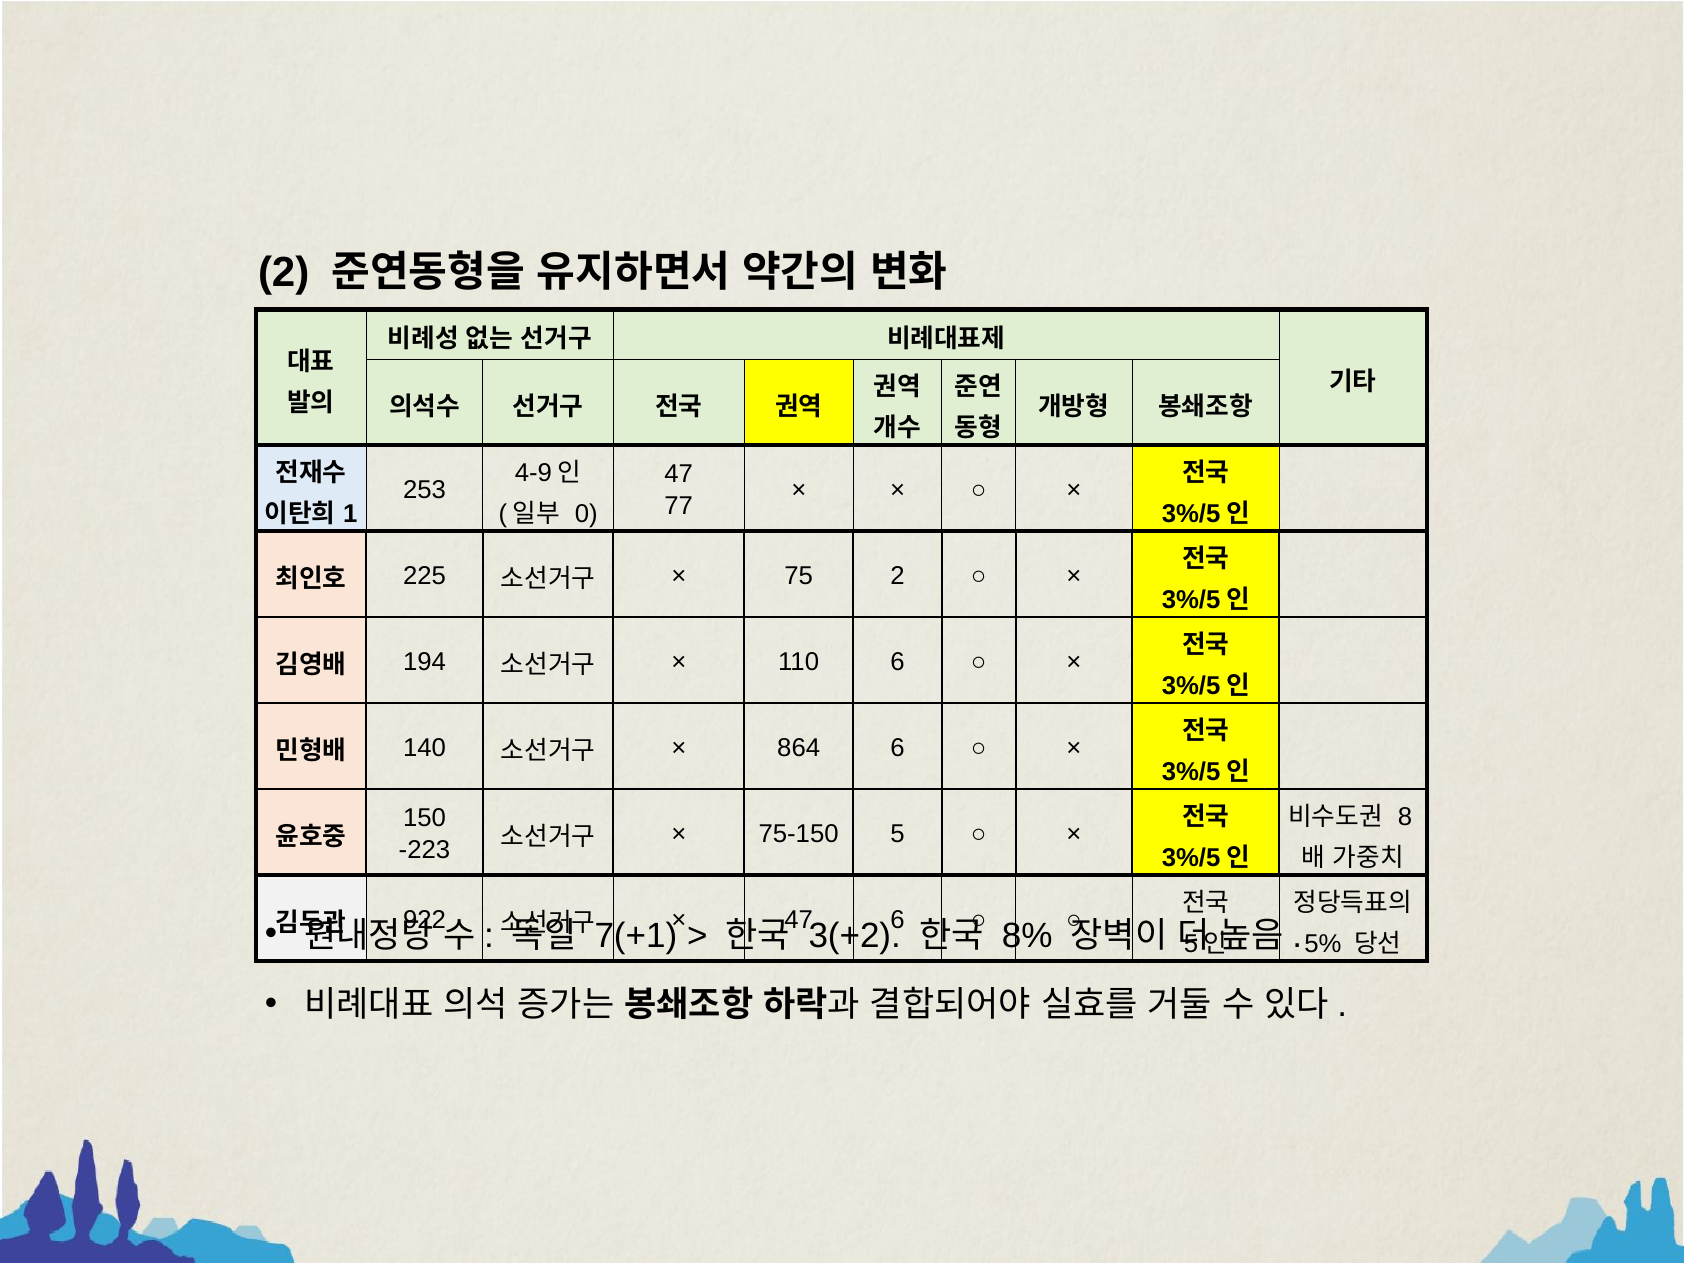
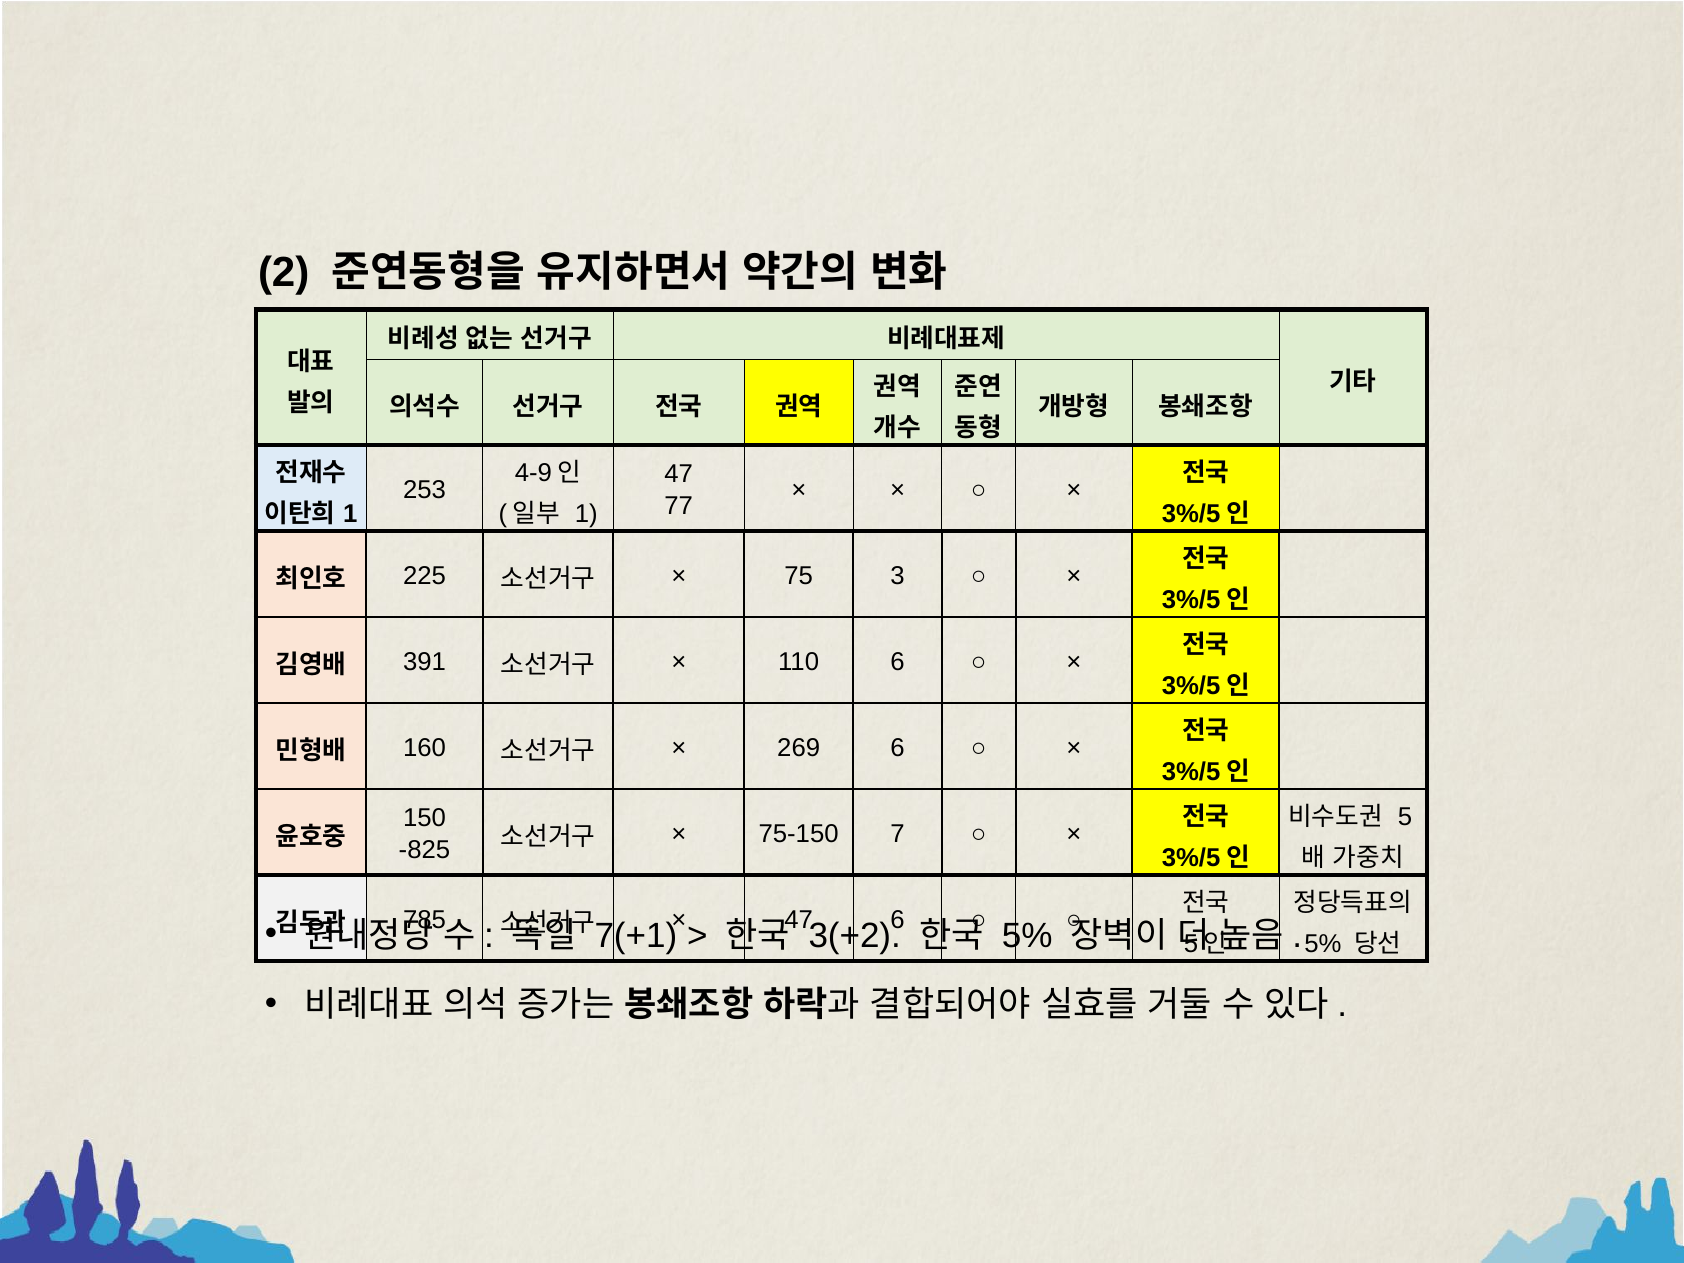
0 at (586, 514): 0 -> 1
75 2: 2 -> 3
194: 194 -> 391
140: 140 -> 160
864: 864 -> 269
8: 8 -> 5
-223: -223 -> -825
5: 5 -> 7
922: 922 -> 785
8% at (1027, 935): 8% -> 5%
